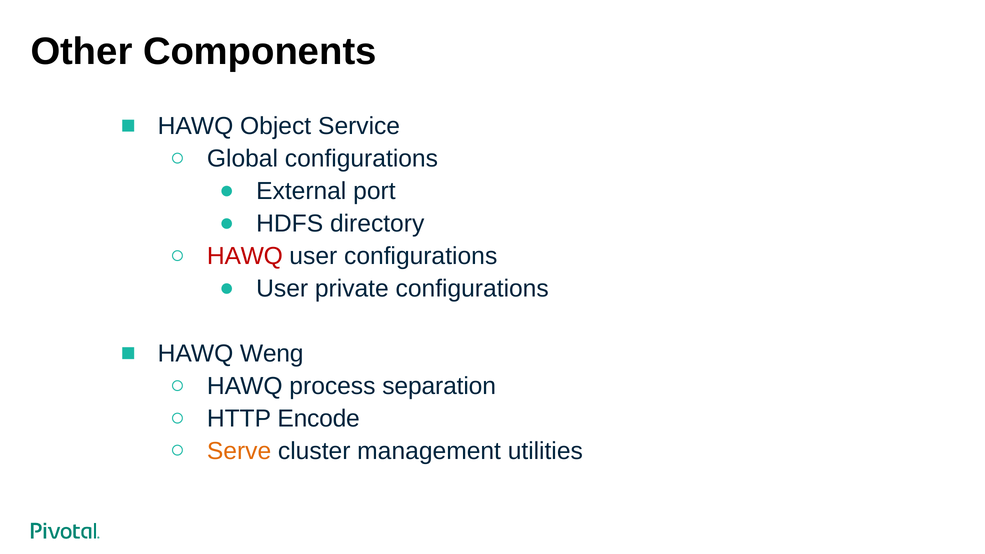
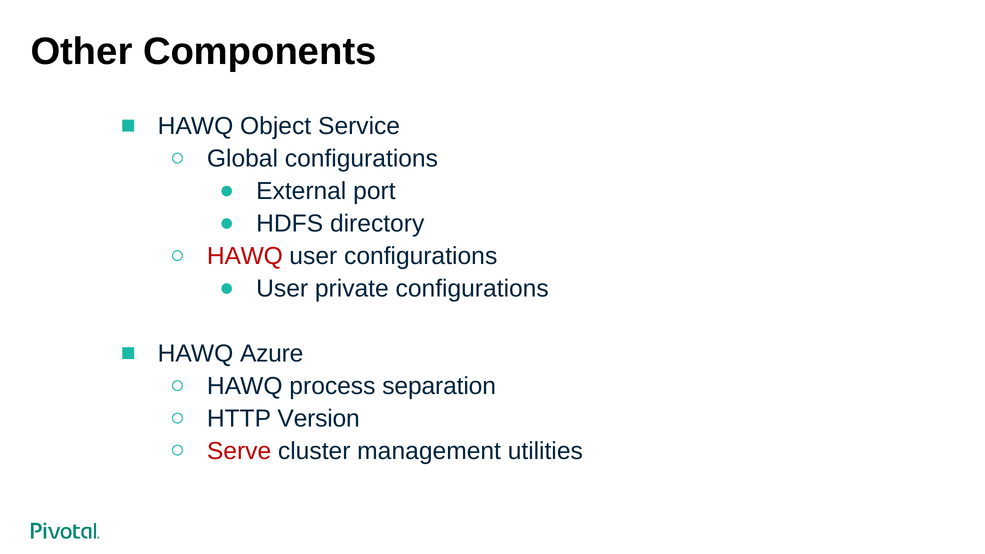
Weng: Weng -> Azure
Encode: Encode -> Version
Serve colour: orange -> red
